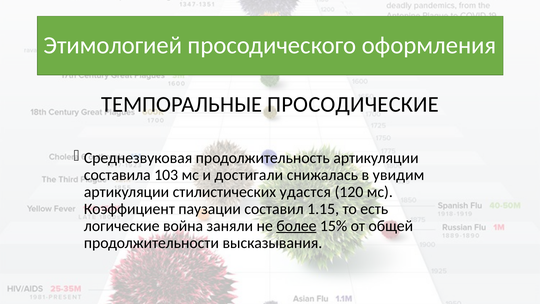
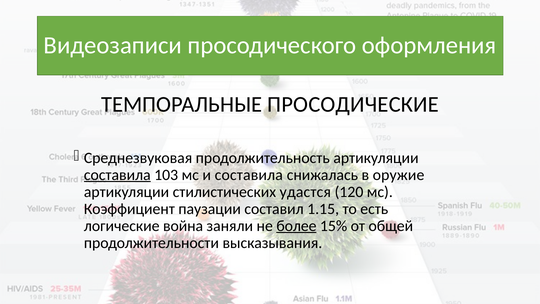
Этимологией: Этимологией -> Видеозаписи
составила at (117, 175) underline: none -> present
и достигали: достигали -> составила
увидим: увидим -> оружие
